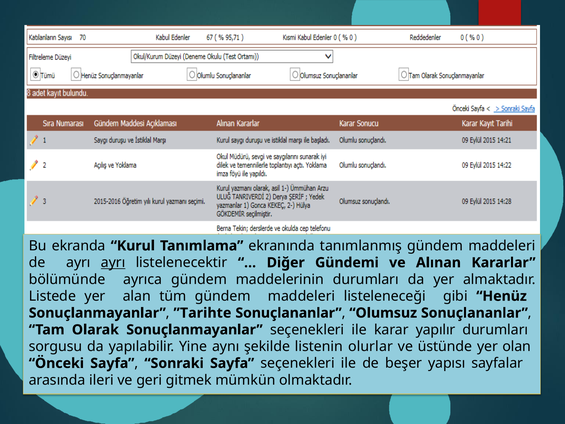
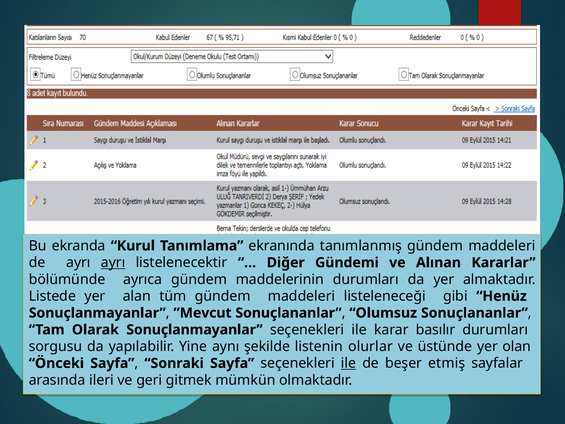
”Tarihte: ”Tarihte -> ”Mevcut
yapılır: yapılır -> basılır
ile at (349, 363) underline: none -> present
yapısı: yapısı -> etmiş
